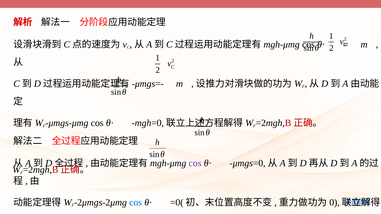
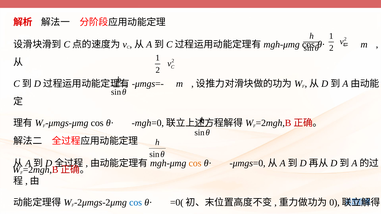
cos at (195, 163) colour: purple -> orange
